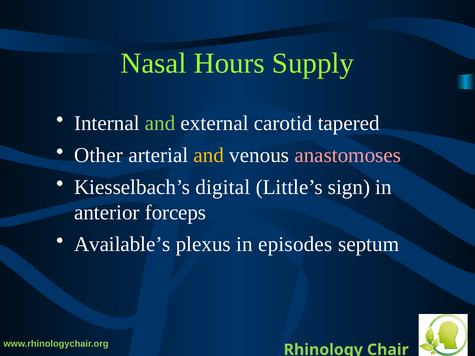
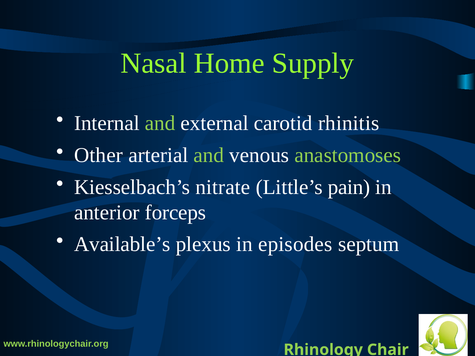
Hours: Hours -> Home
tapered: tapered -> rhinitis
and at (209, 155) colour: yellow -> light green
anastomoses colour: pink -> light green
digital: digital -> nitrate
sign: sign -> pain
